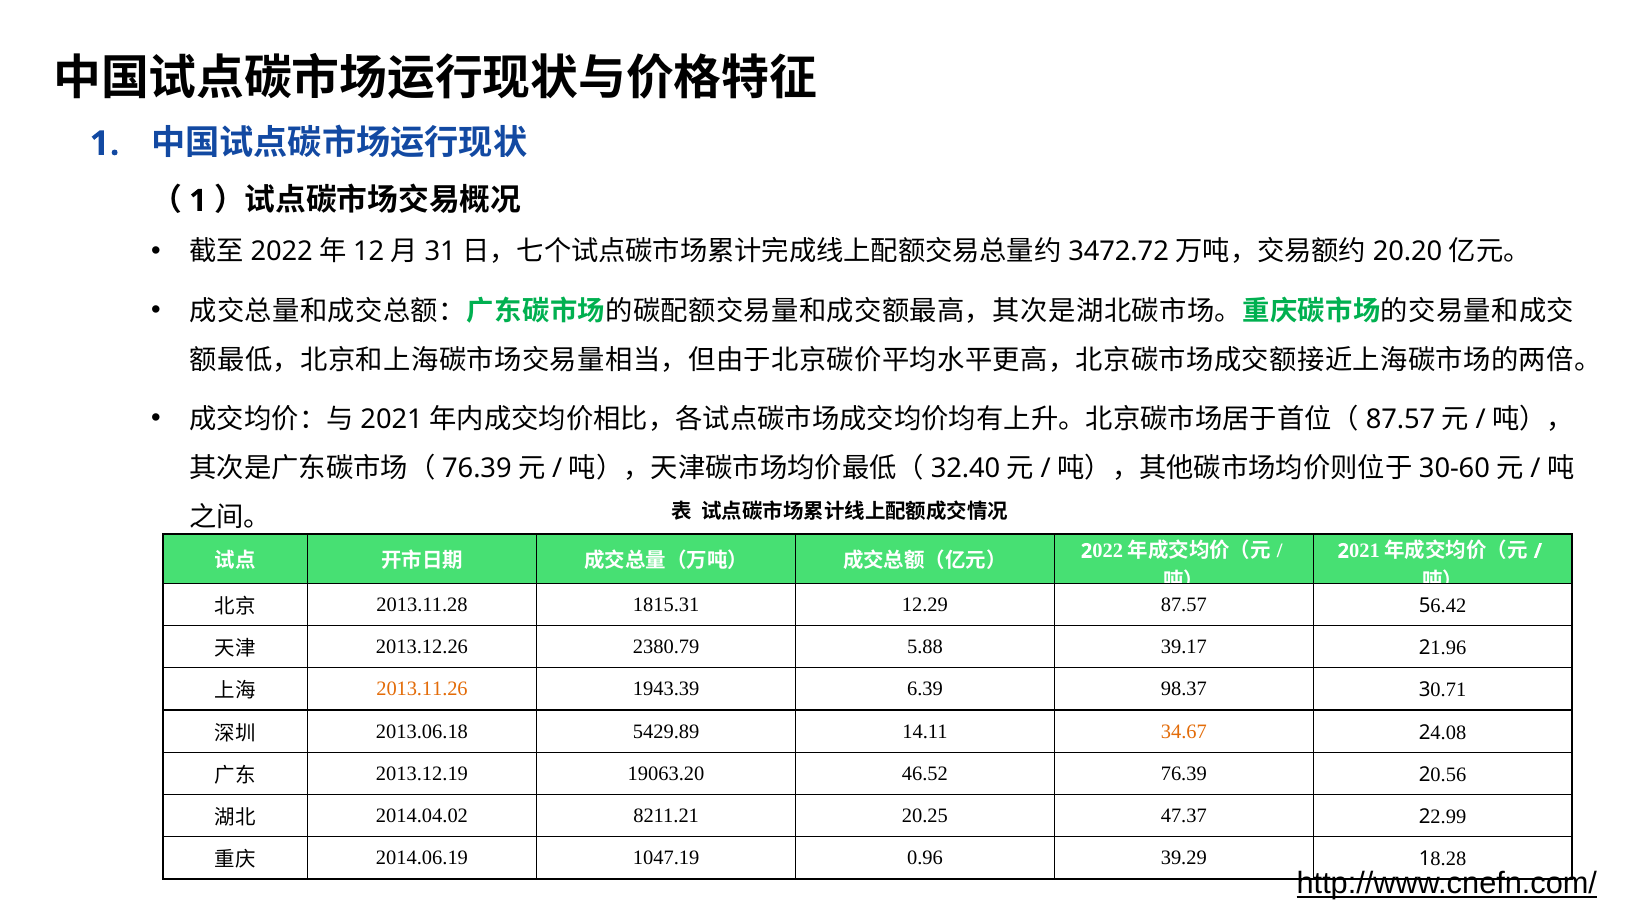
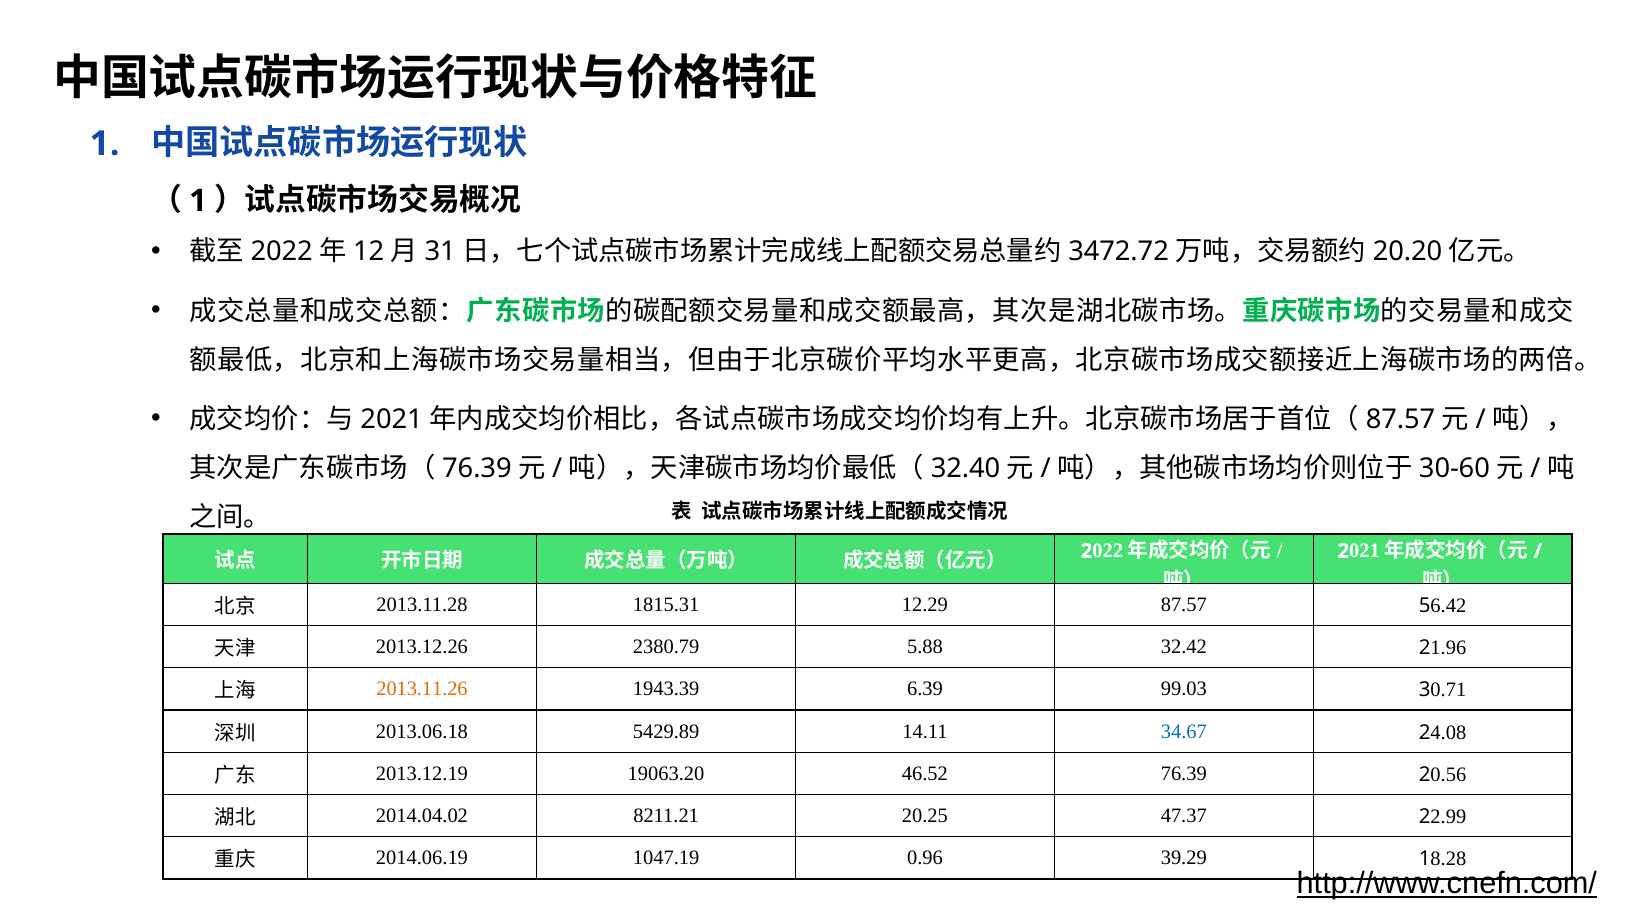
39.17: 39.17 -> 32.42
98.37: 98.37 -> 99.03
34.67 colour: orange -> blue
